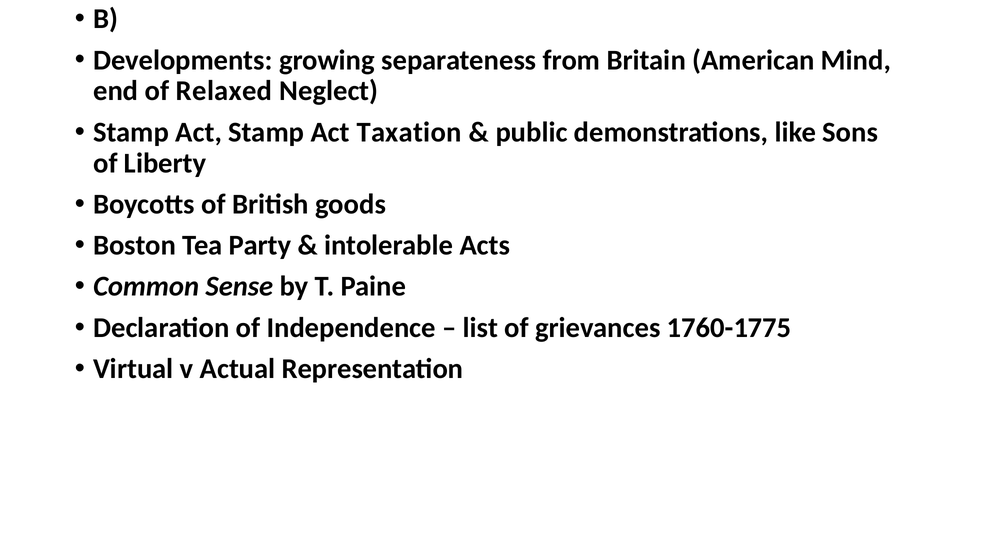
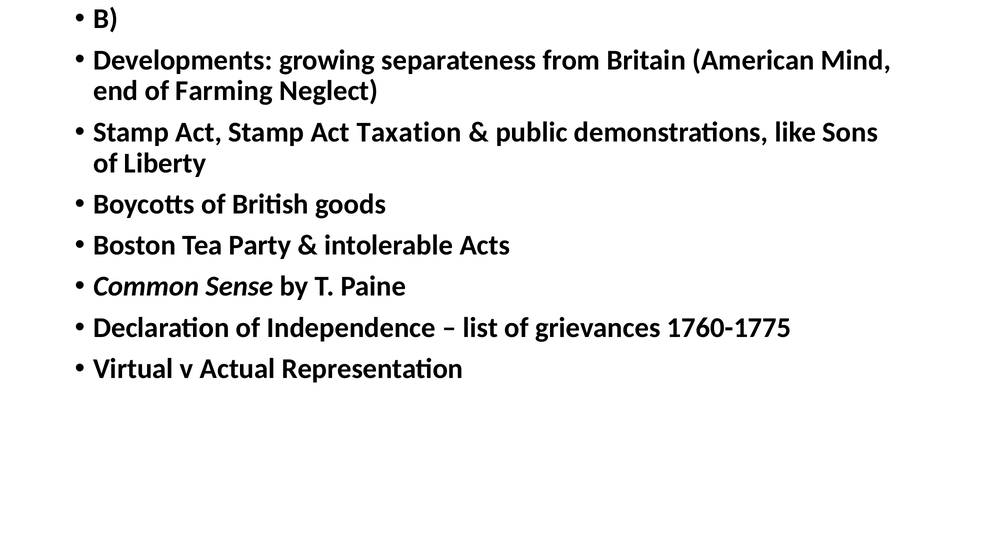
Relaxed: Relaxed -> Farming
